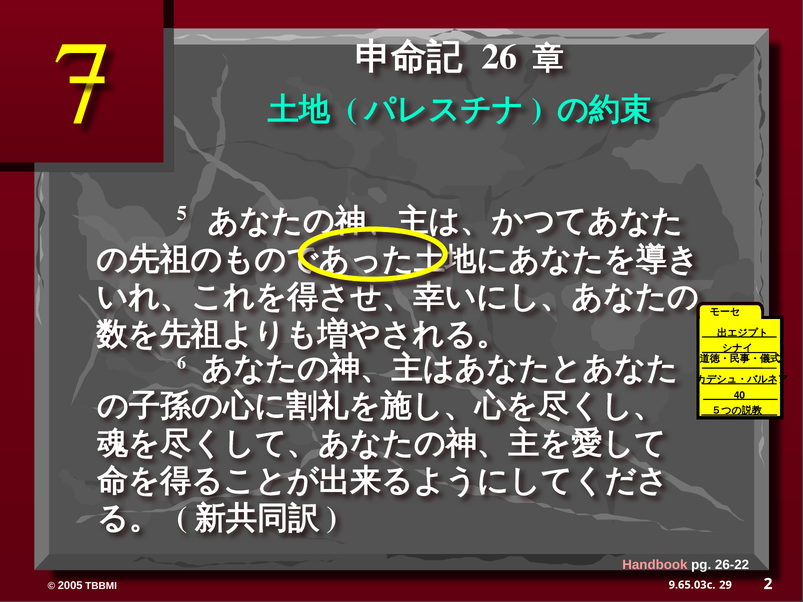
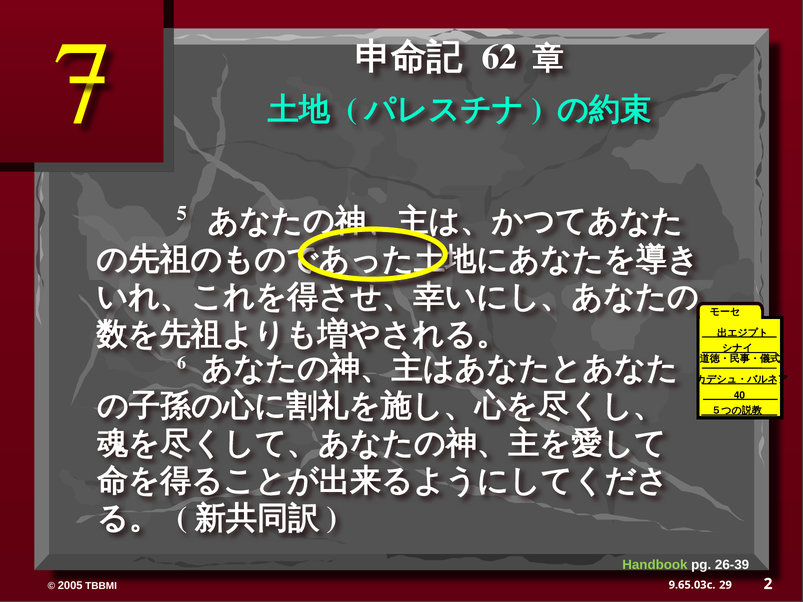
26: 26 -> 62
Handbook colour: pink -> light green
26-22: 26-22 -> 26-39
